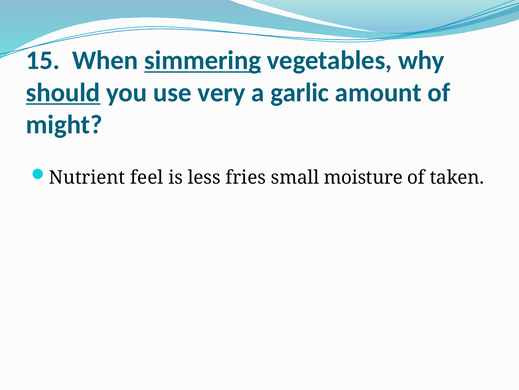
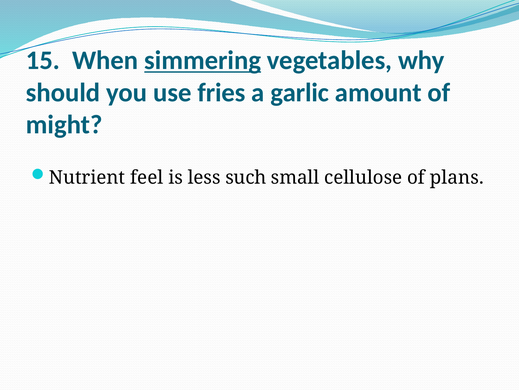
should underline: present -> none
very: very -> fries
fries: fries -> such
moisture: moisture -> cellulose
taken: taken -> plans
